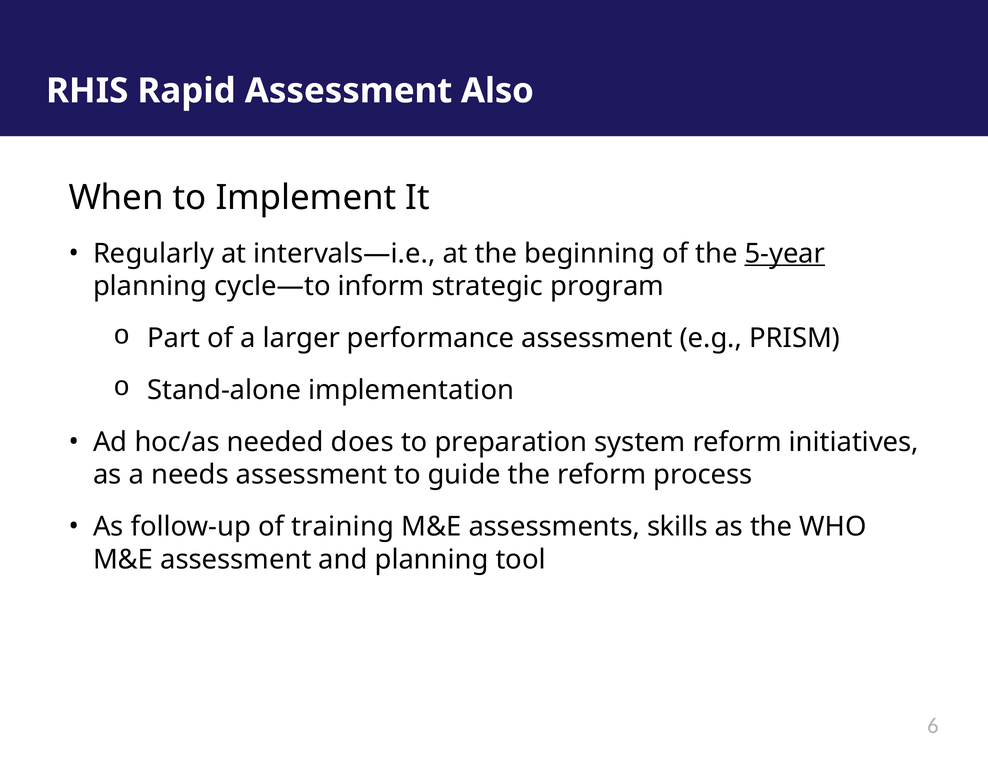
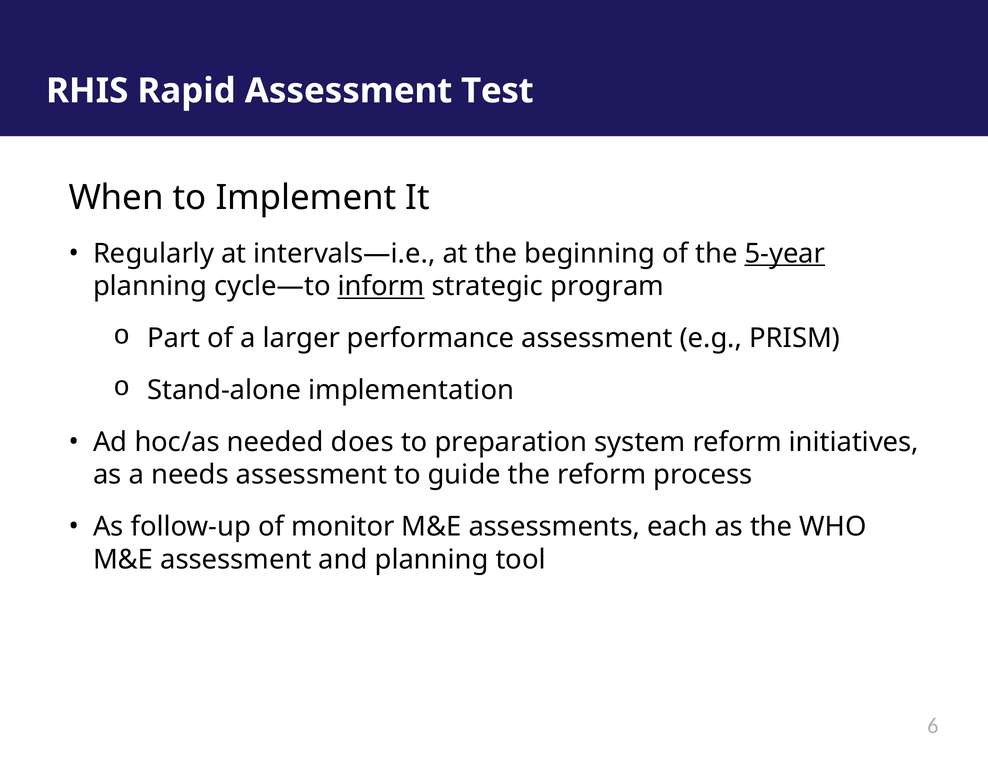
Also: Also -> Test
inform underline: none -> present
training: training -> monitor
skills: skills -> each
